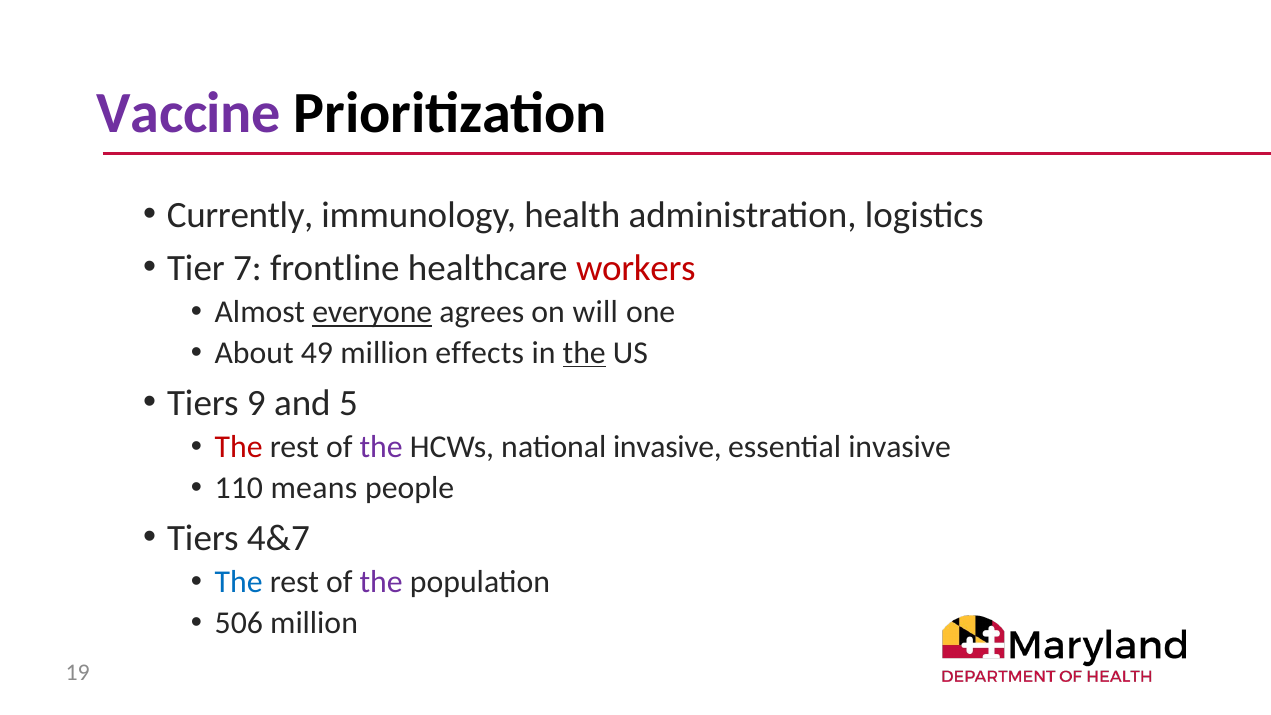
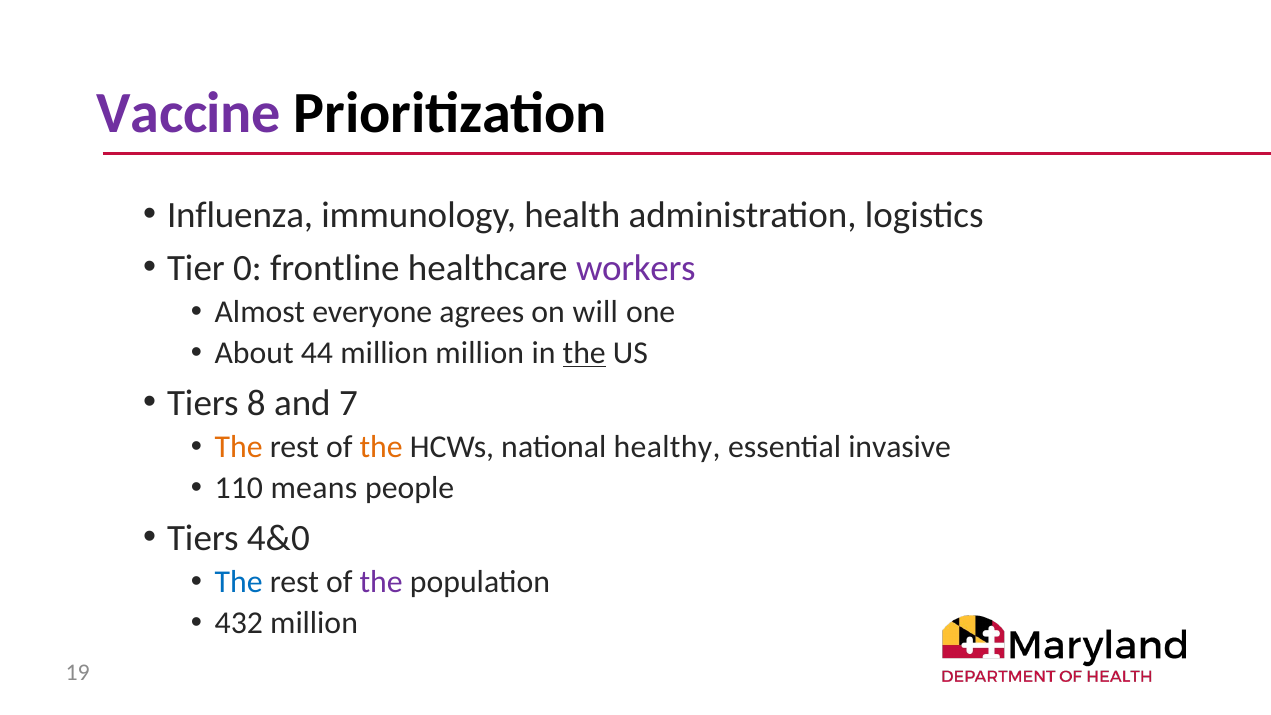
Currently: Currently -> Influenza
7: 7 -> 0
workers colour: red -> purple
everyone underline: present -> none
49: 49 -> 44
million effects: effects -> million
9: 9 -> 8
5: 5 -> 7
The at (239, 447) colour: red -> orange
the at (381, 447) colour: purple -> orange
national invasive: invasive -> healthy
4&7: 4&7 -> 4&0
506: 506 -> 432
